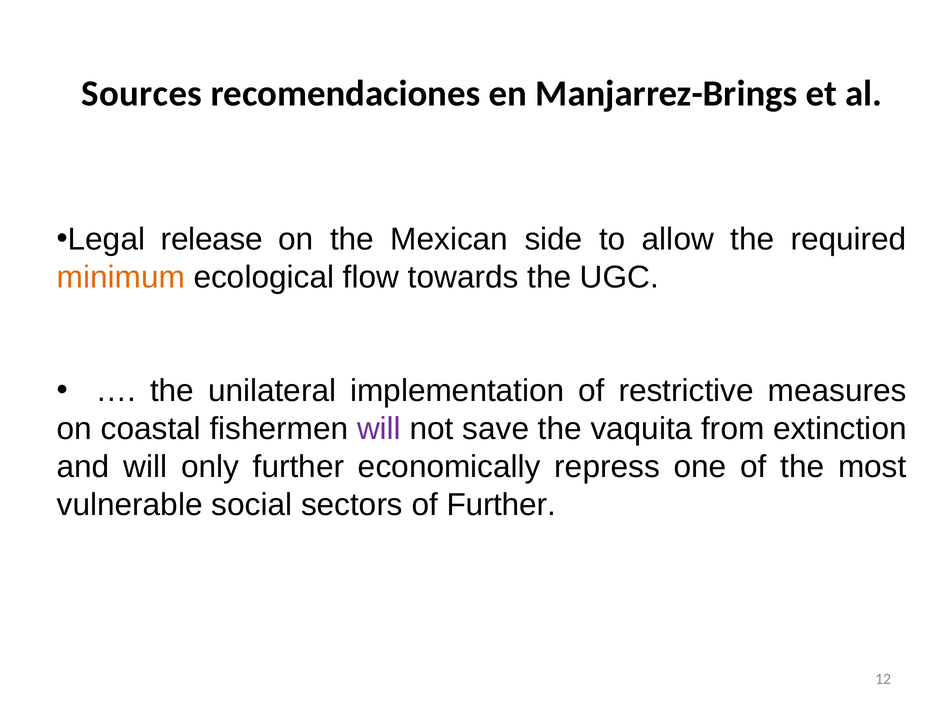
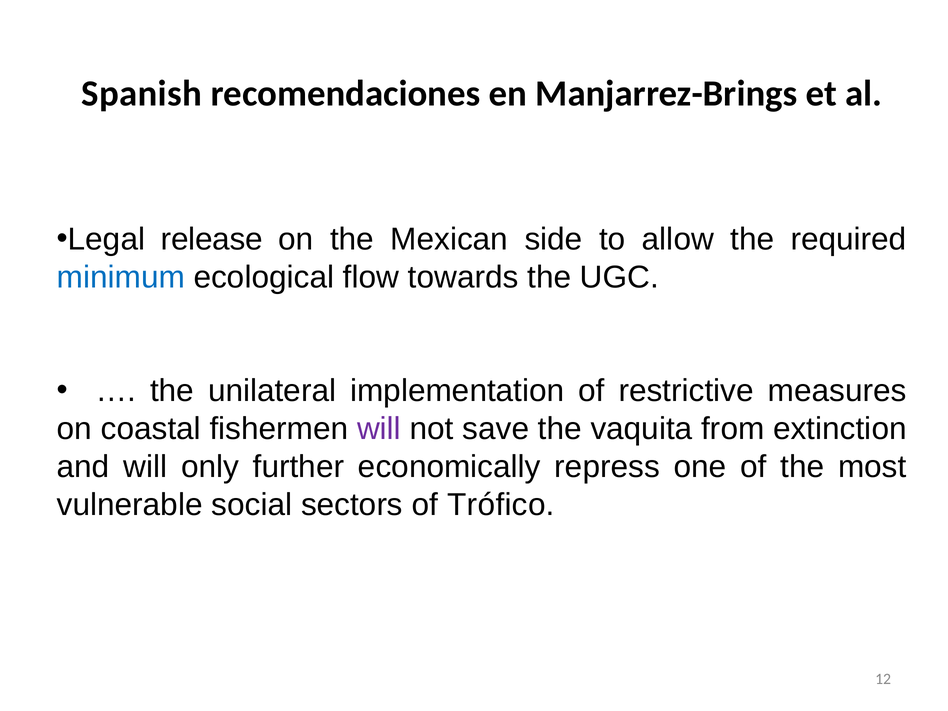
Sources: Sources -> Spanish
minimum colour: orange -> blue
of Further: Further -> Trófico
